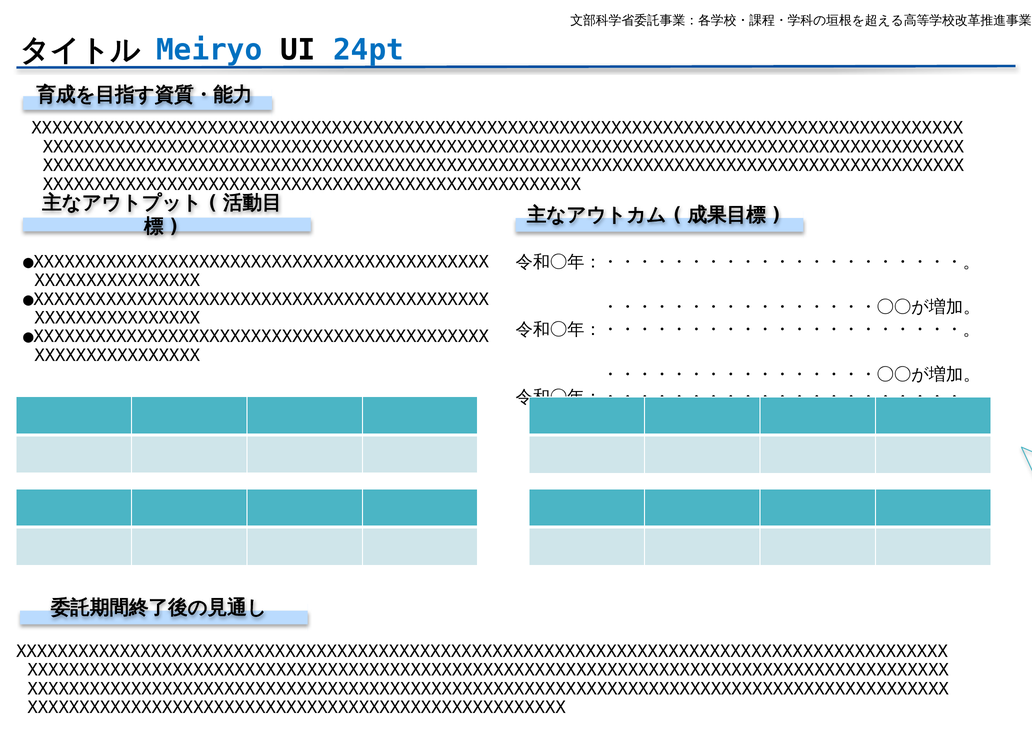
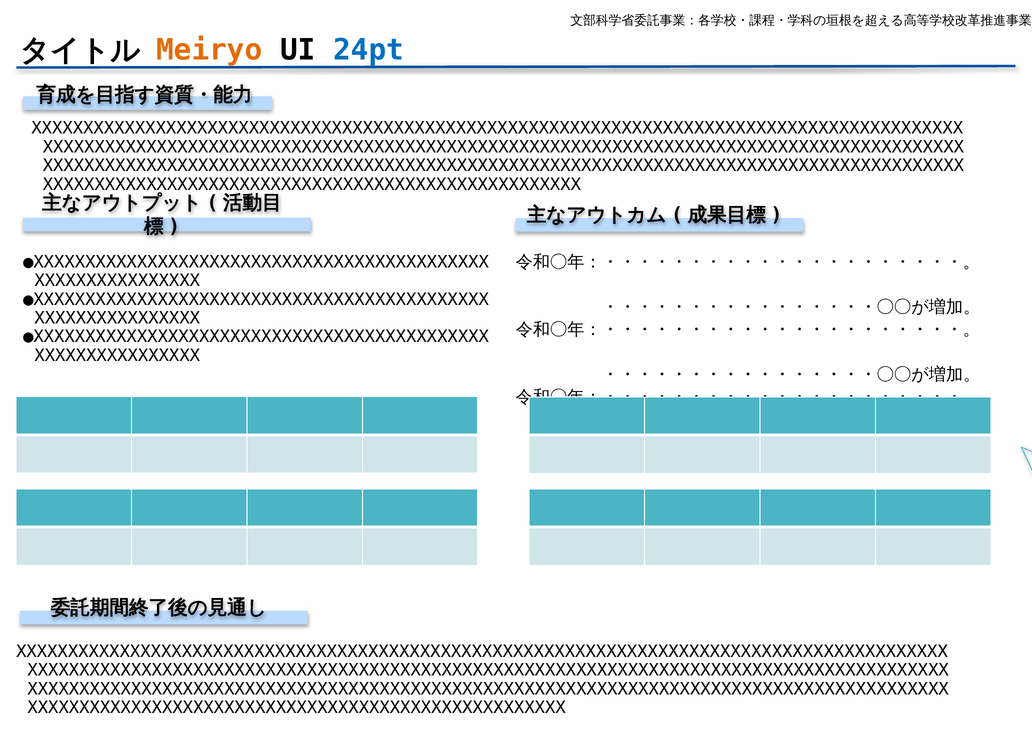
Meiryo colour: blue -> orange
